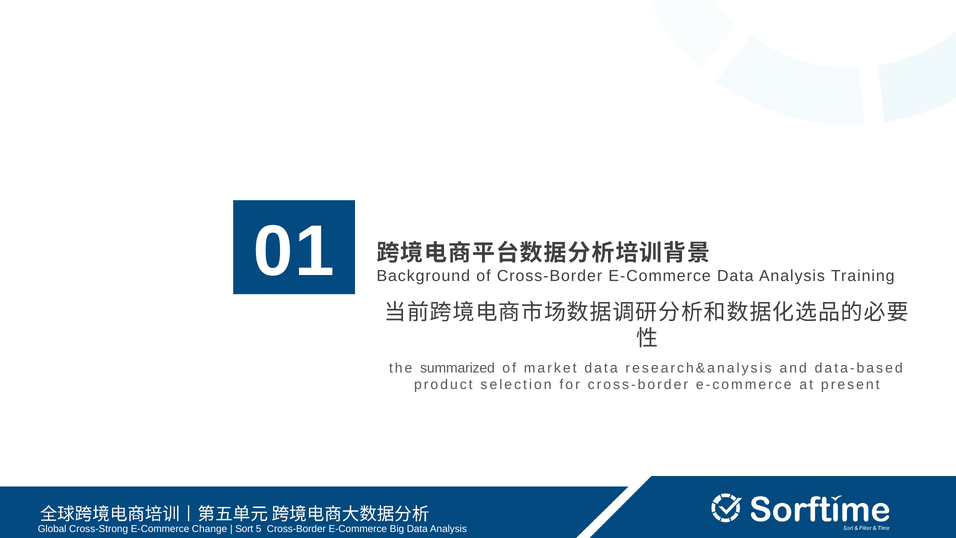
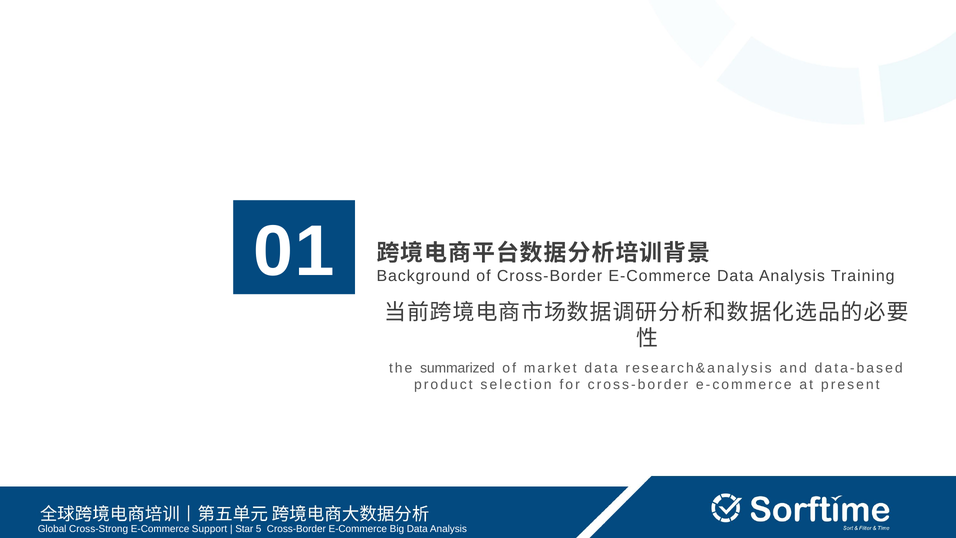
Change: Change -> Support
Sort: Sort -> Star
